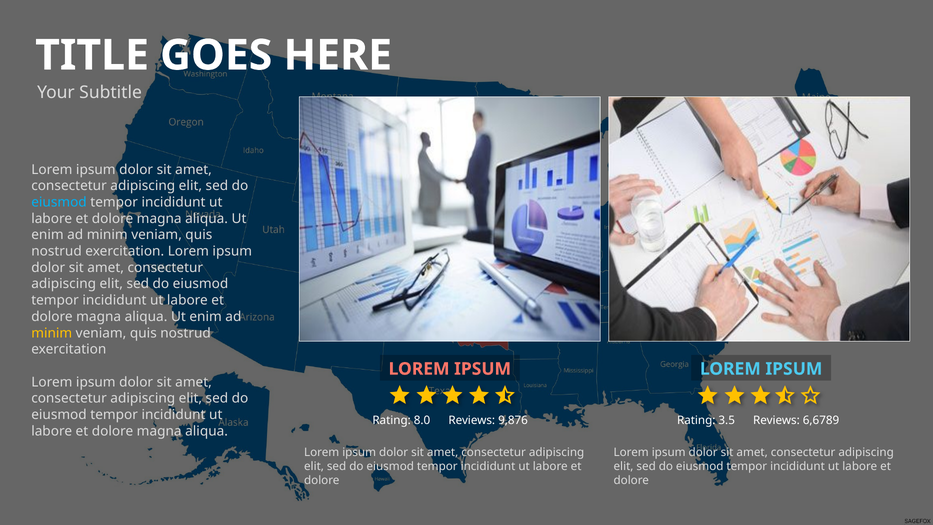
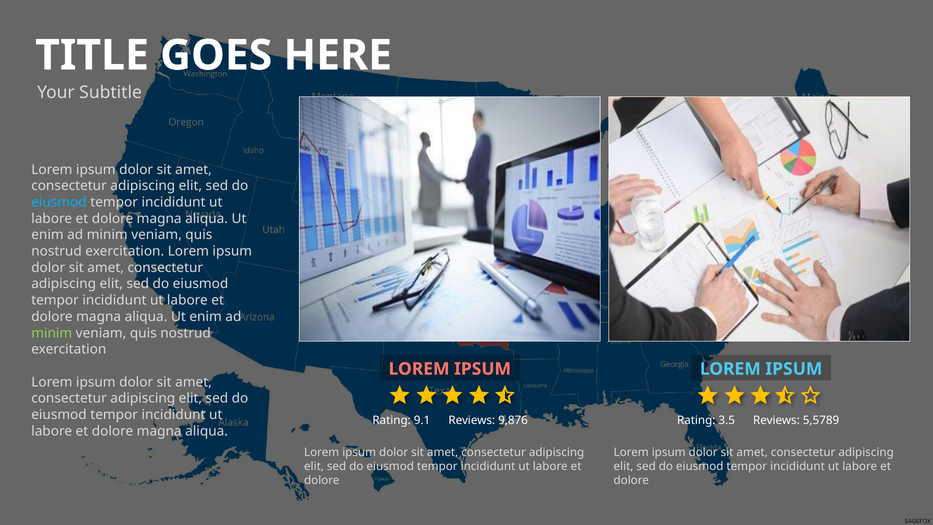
minim at (52, 333) colour: yellow -> light green
8.0: 8.0 -> 9.1
6,6789: 6,6789 -> 5,5789
